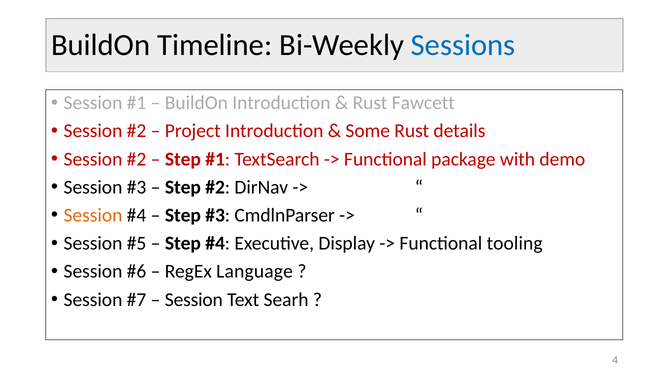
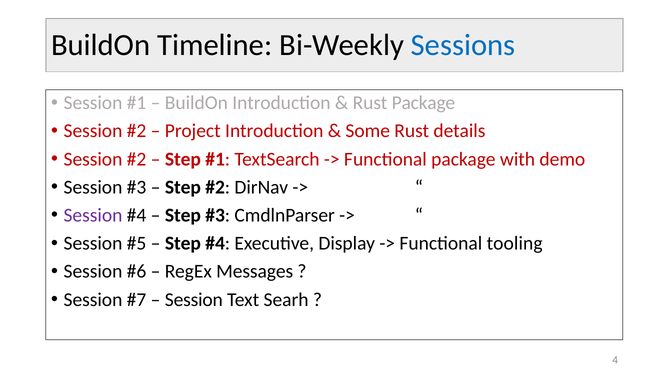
Rust Fawcett: Fawcett -> Package
Session at (93, 215) colour: orange -> purple
Language: Language -> Messages
